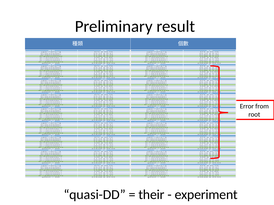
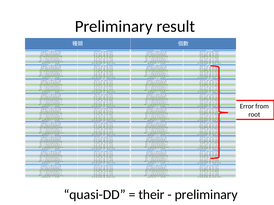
experiment at (206, 195): experiment -> preliminary
